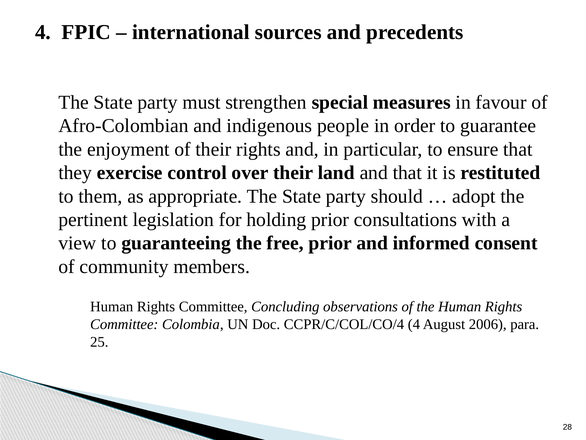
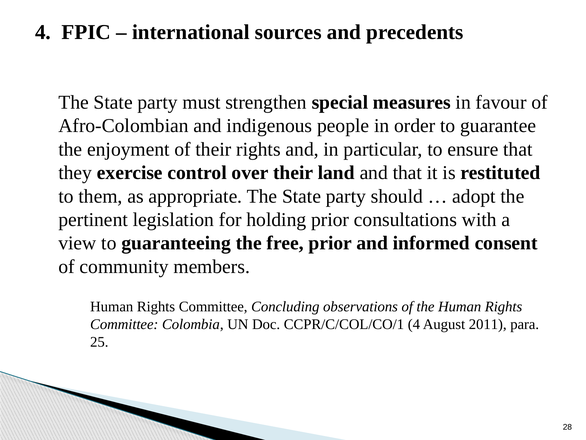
CCPR/C/COL/CO/4: CCPR/C/COL/CO/4 -> CCPR/C/COL/CO/1
2006: 2006 -> 2011
